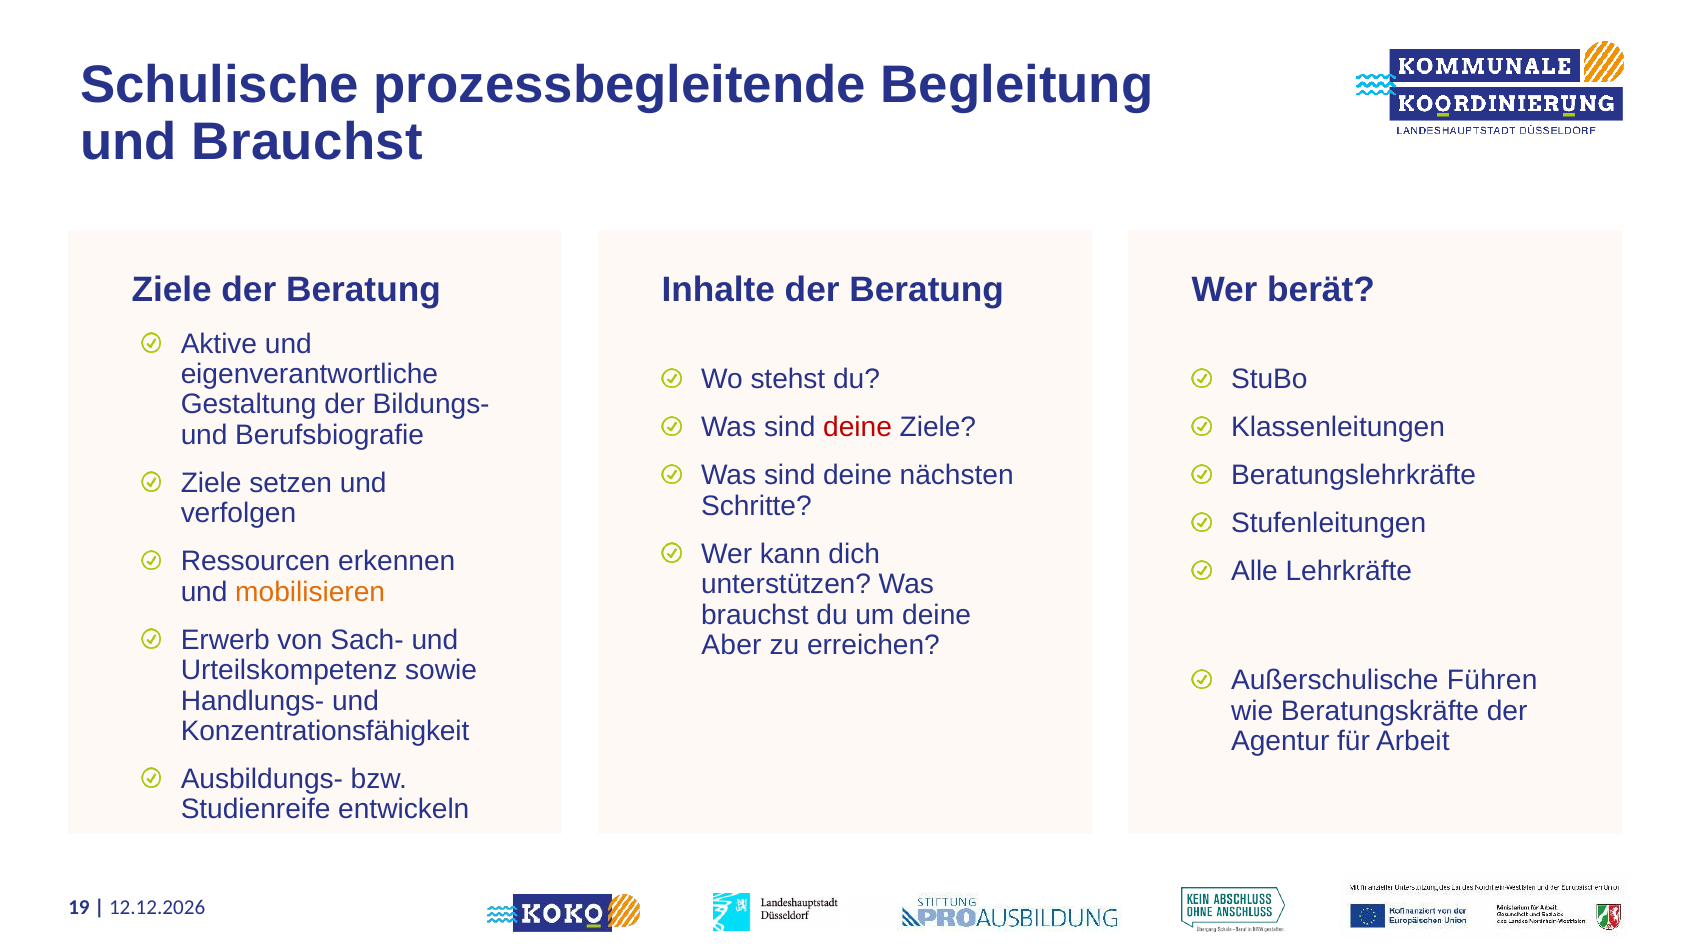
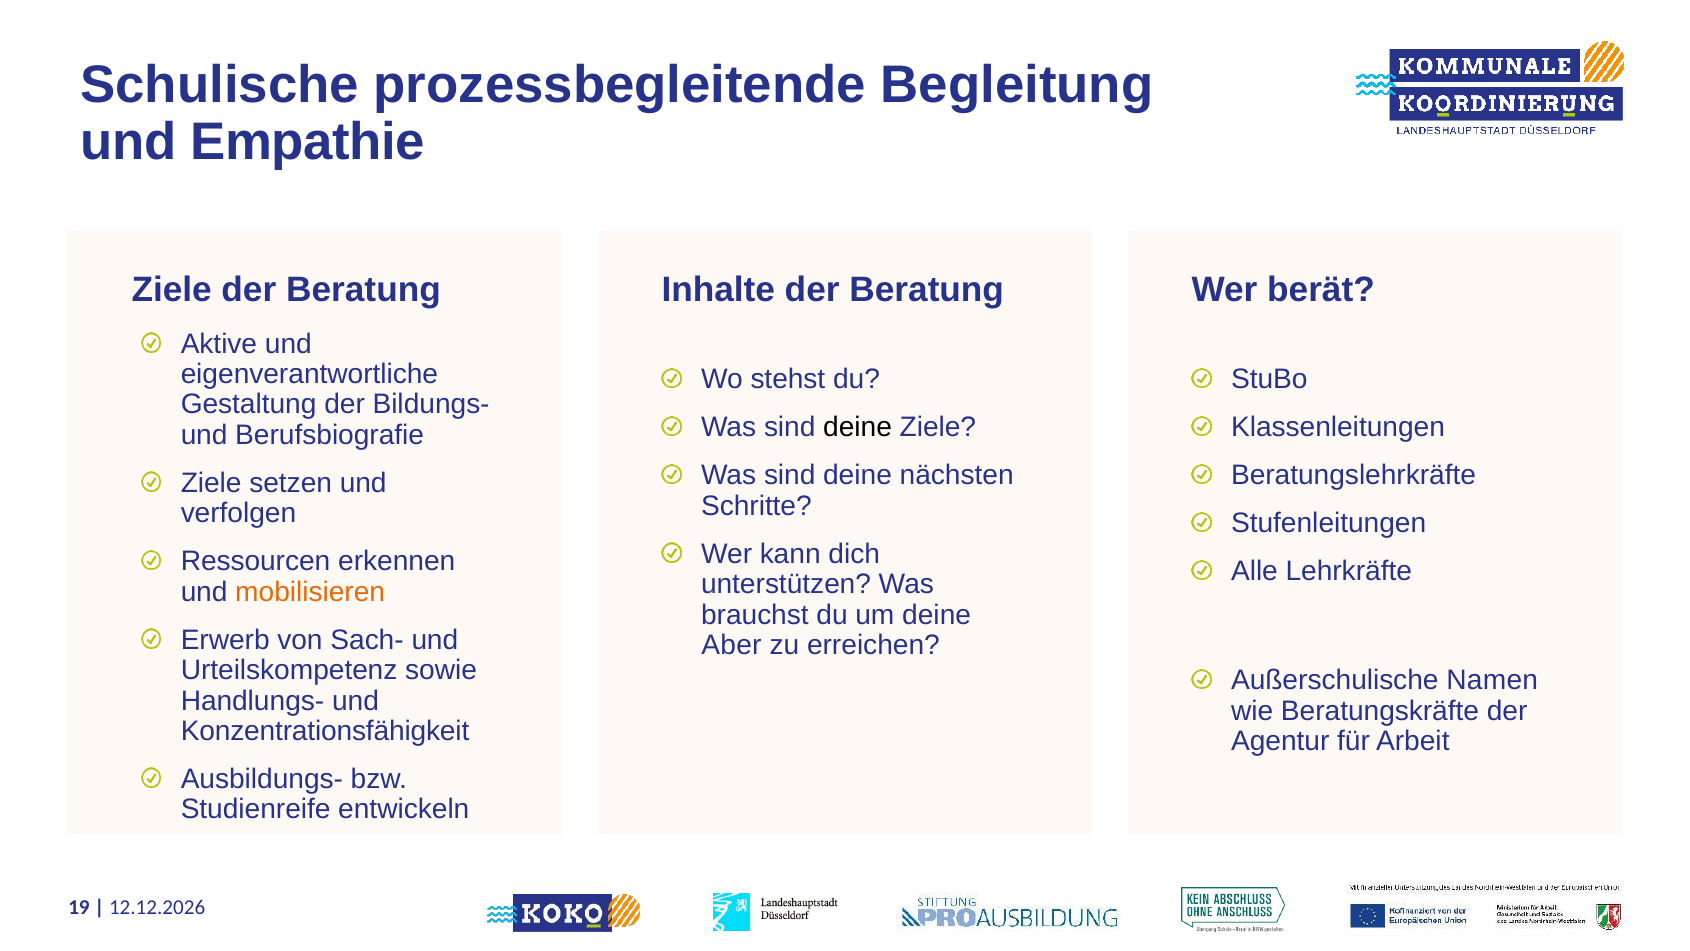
und Brauchst: Brauchst -> Empathie
deine at (858, 427) colour: red -> black
Führen: Führen -> Namen
